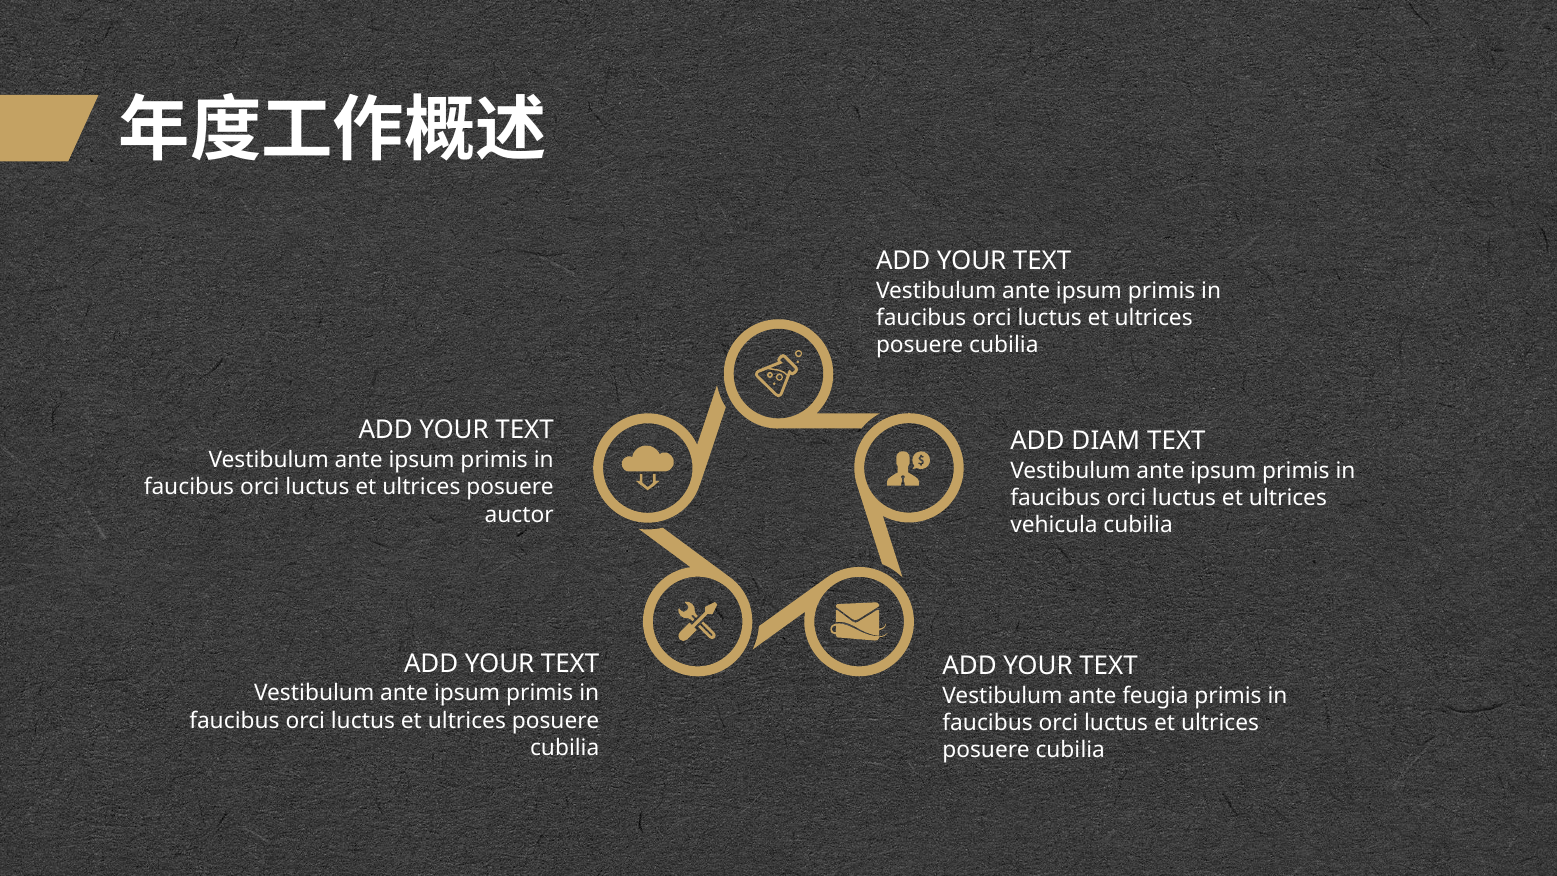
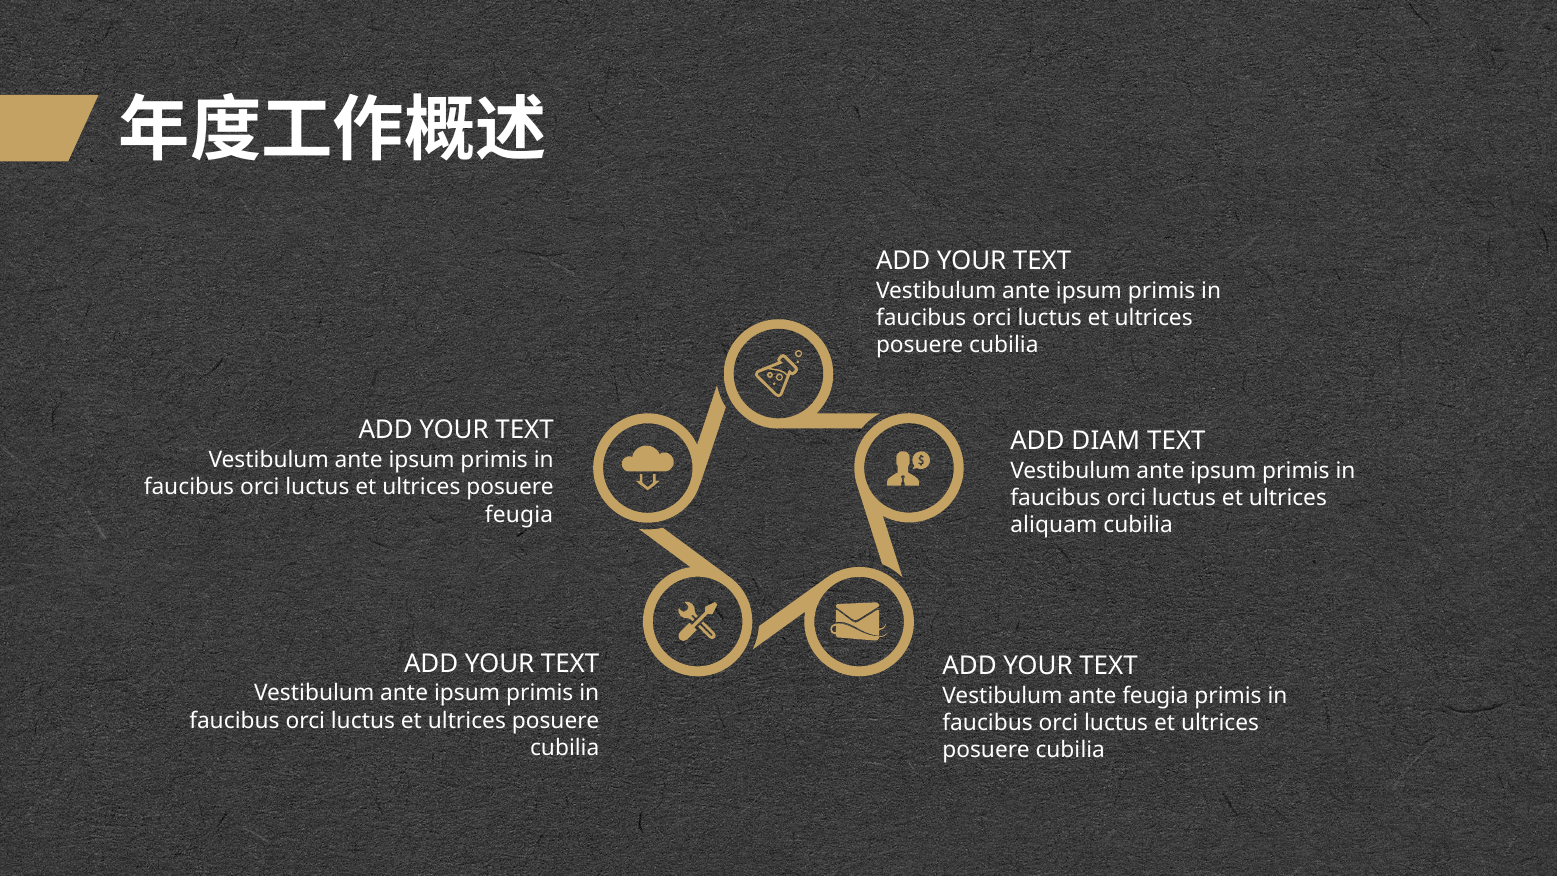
auctor at (519, 514): auctor -> feugia
vehicula: vehicula -> aliquam
